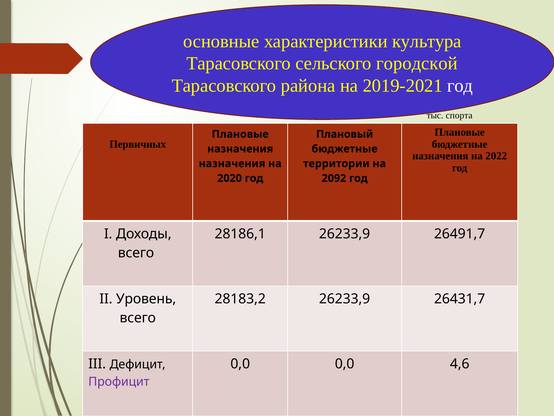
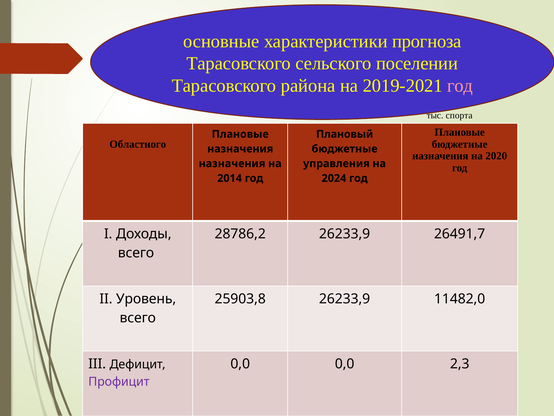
культура: культура -> прогноза
городской: городской -> поселении
год at (460, 86) colour: white -> pink
Первичных: Первичных -> Областного
2022: 2022 -> 2020
территории: территории -> управления
2020: 2020 -> 2014
2092: 2092 -> 2024
28186,1: 28186,1 -> 28786,2
28183,2: 28183,2 -> 25903,8
26431,7: 26431,7 -> 11482,0
4,6: 4,6 -> 2,3
